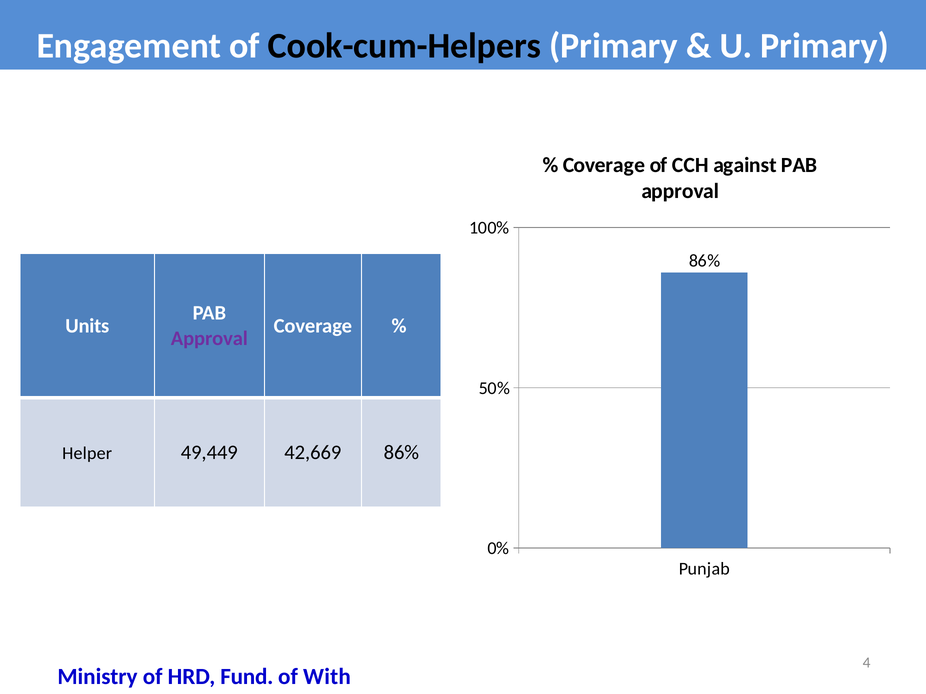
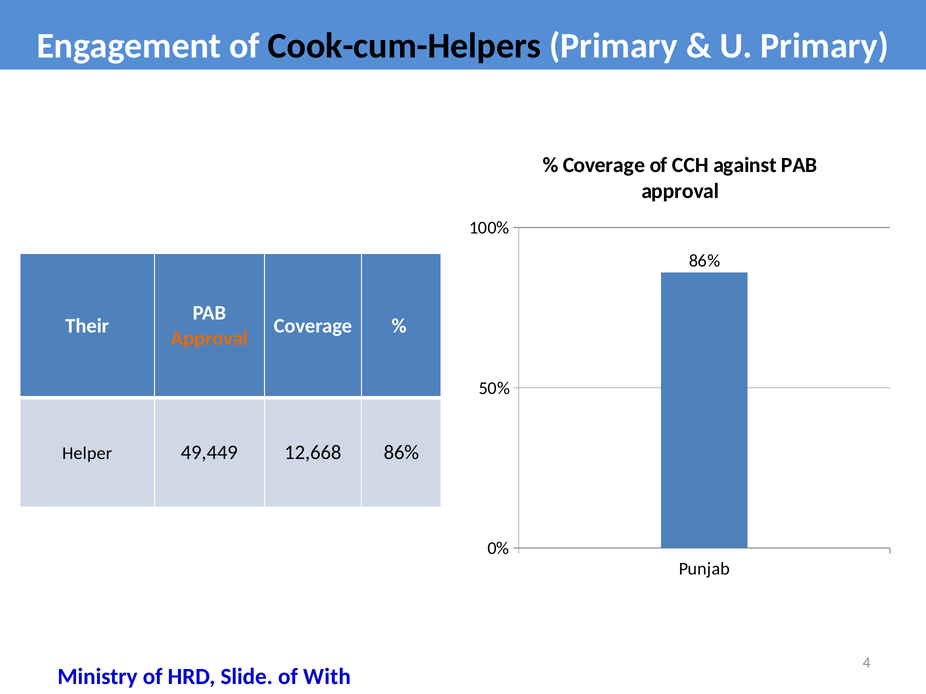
Units: Units -> Their
Approval at (209, 339) colour: purple -> orange
42,669: 42,669 -> 12,668
Fund: Fund -> Slide
